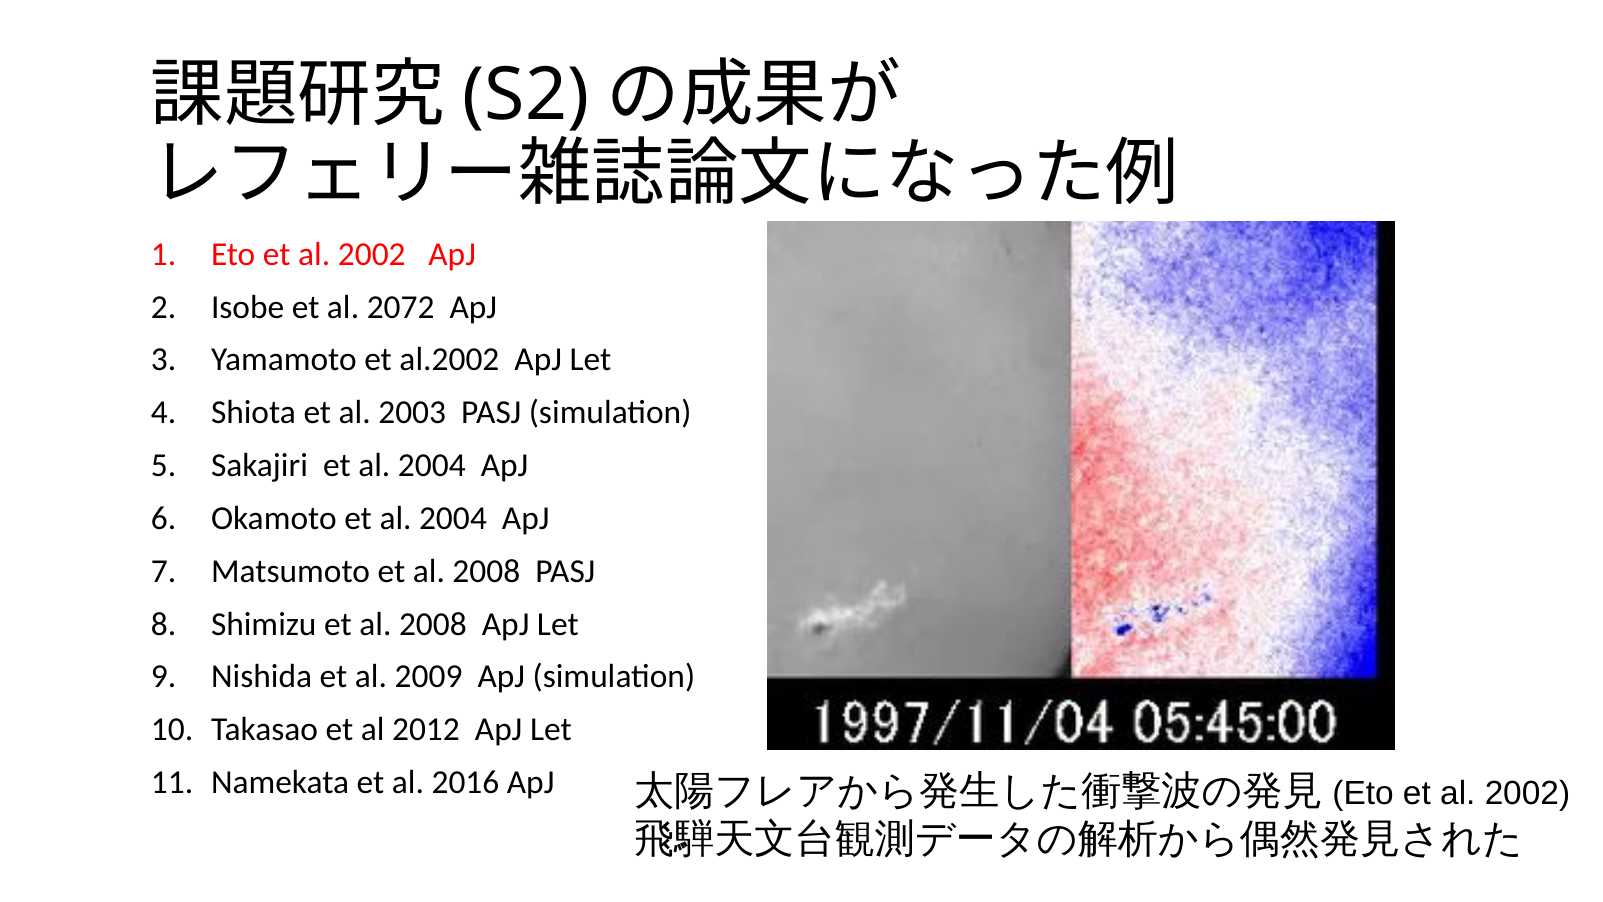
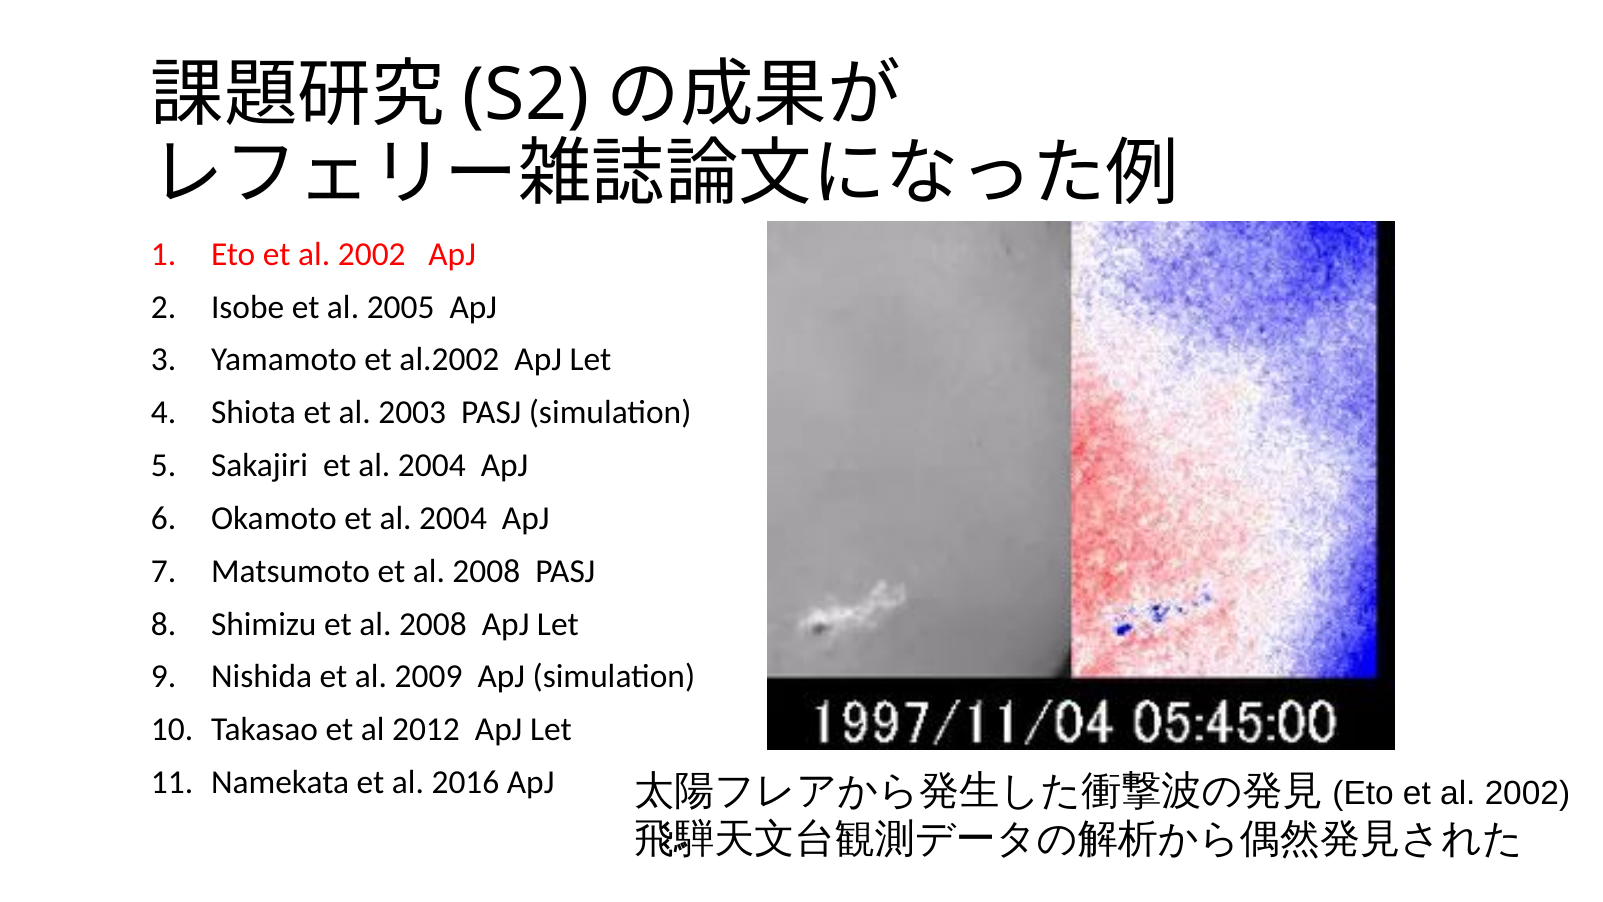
2072: 2072 -> 2005
